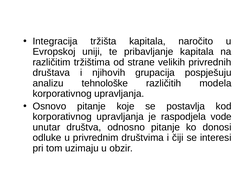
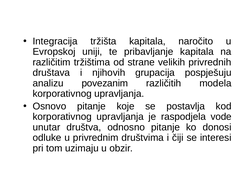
tehnološke: tehnološke -> povezanim
